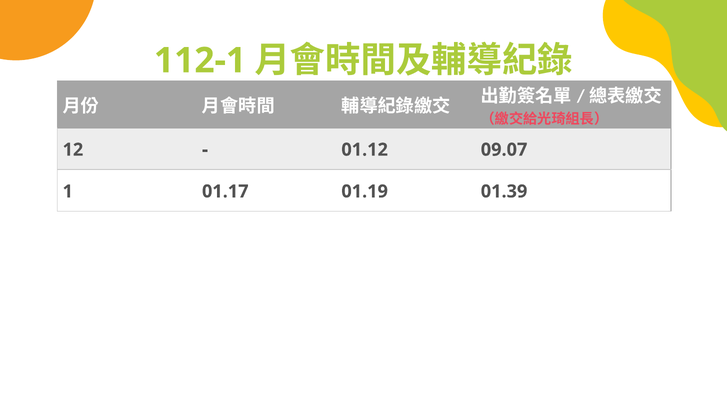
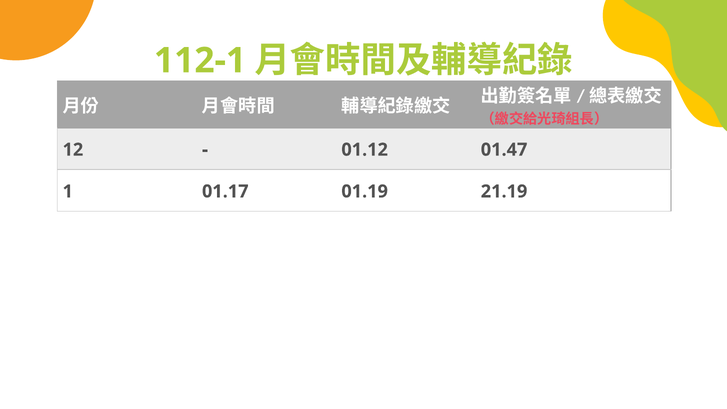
09.07: 09.07 -> 01.47
01.39: 01.39 -> 21.19
